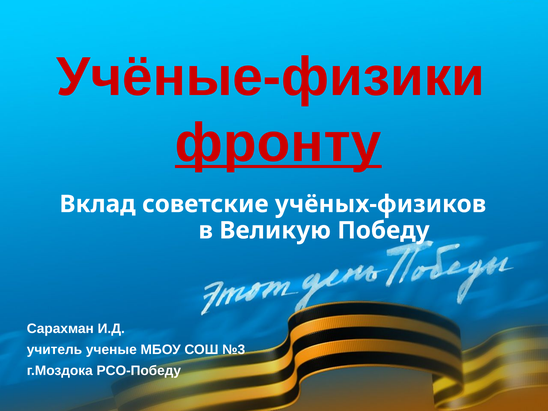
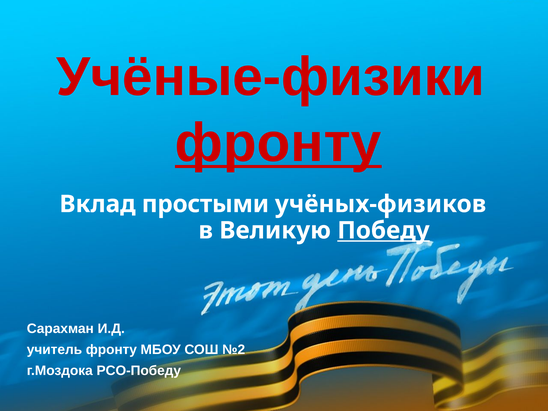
советские: советские -> простыми
Победу underline: none -> present
учитель ученые: ученые -> фронту
№3: №3 -> №2
